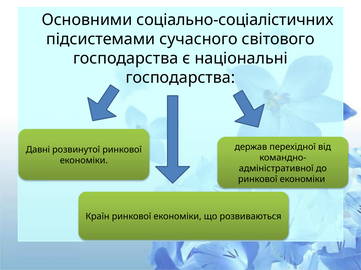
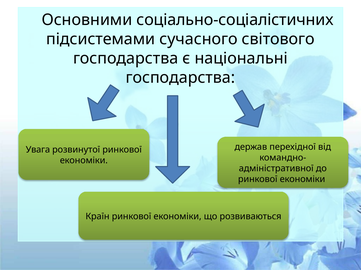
Давні: Давні -> Увага
